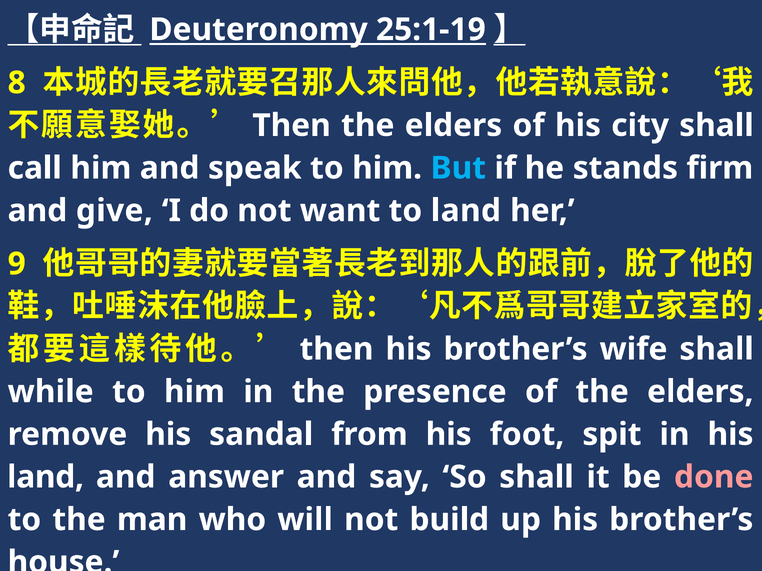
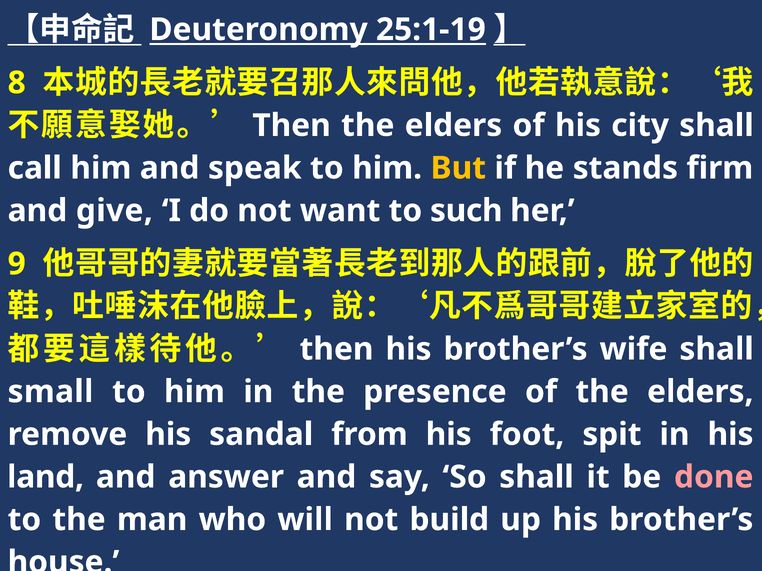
But colour: light blue -> yellow
to land: land -> such
while: while -> small
